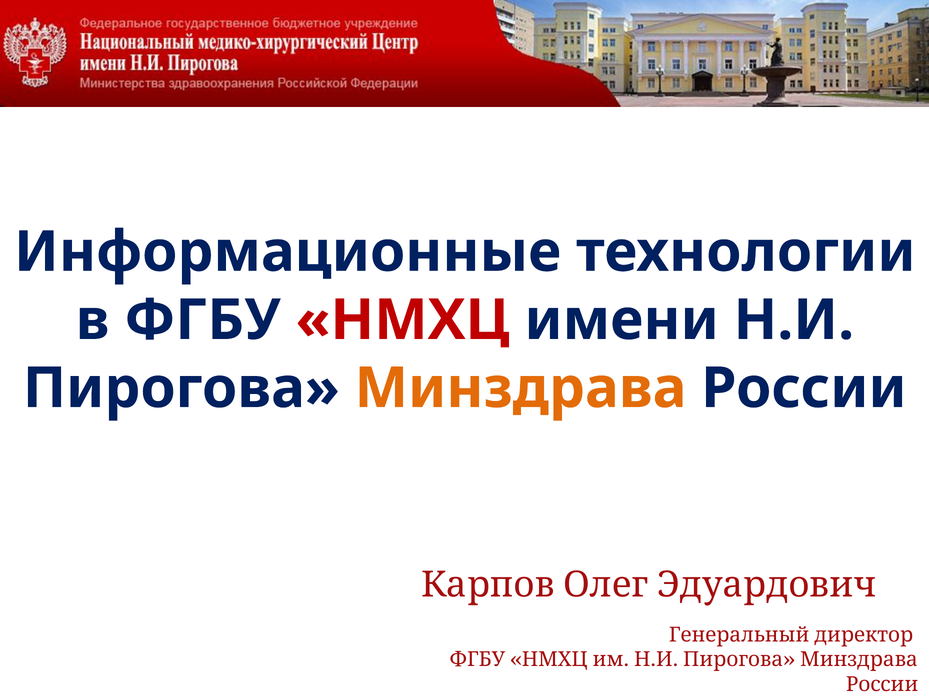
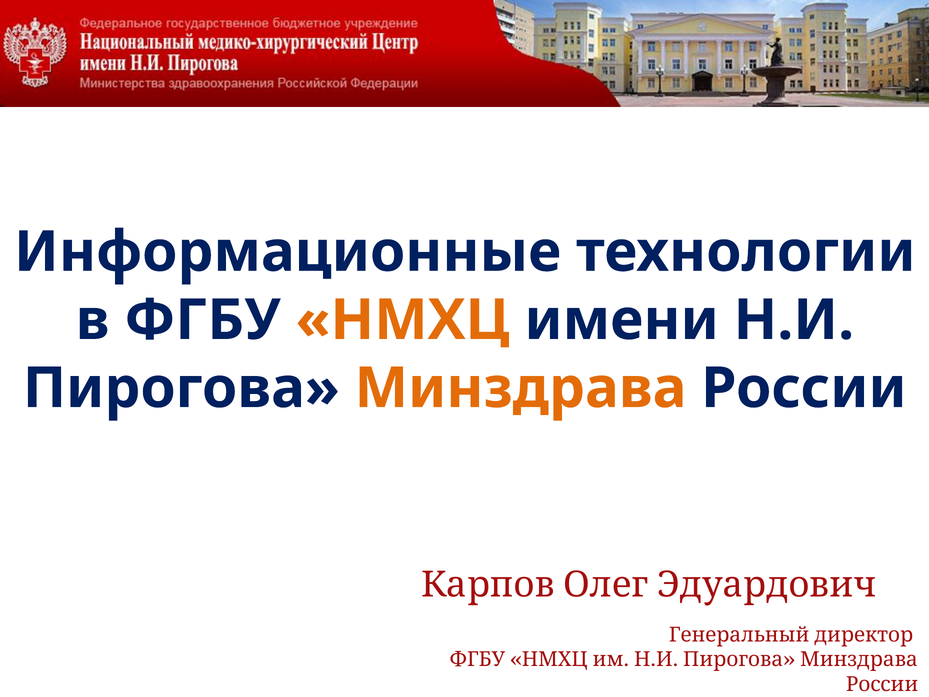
НМХЦ colour: red -> orange
